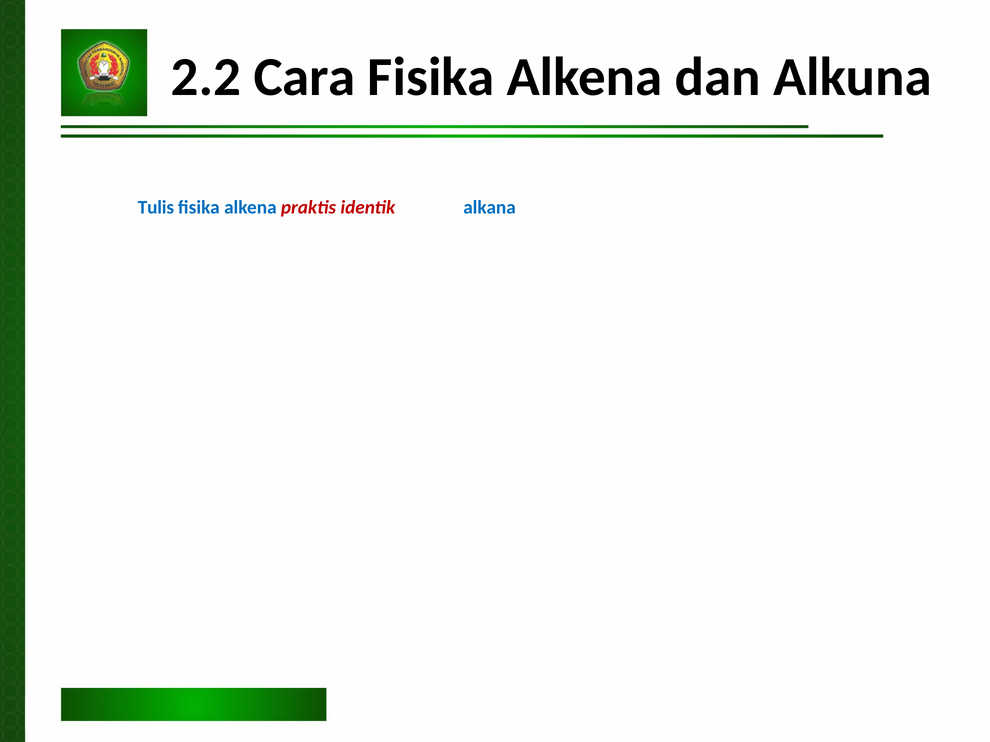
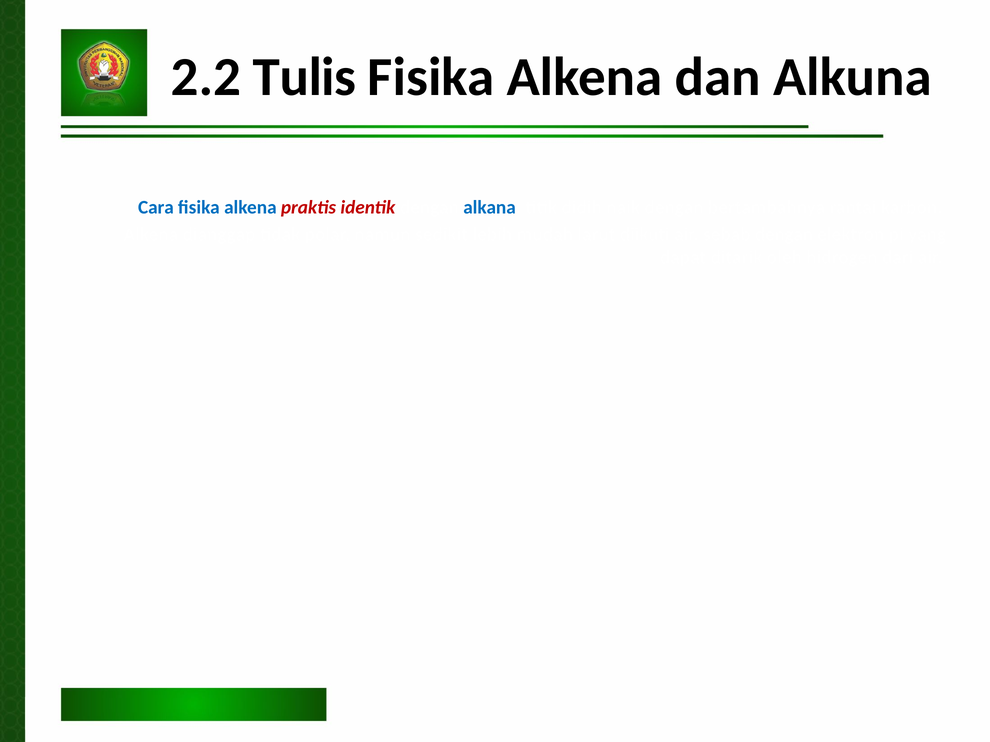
Cara: Cara -> Tulis
Tulis: Tulis -> Cara
